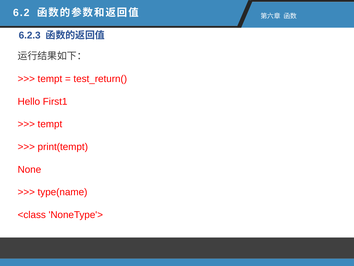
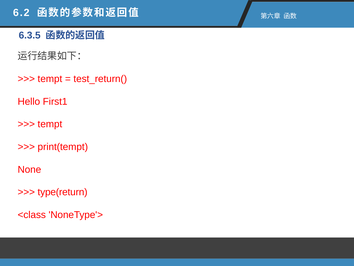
6.2.3: 6.2.3 -> 6.3.5
type(name: type(name -> type(return
